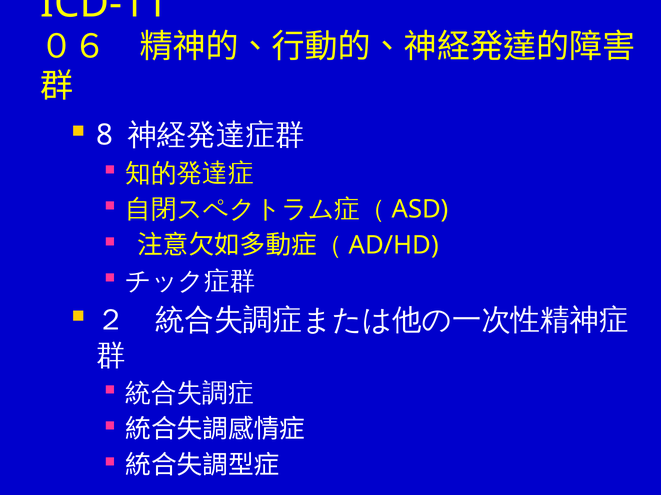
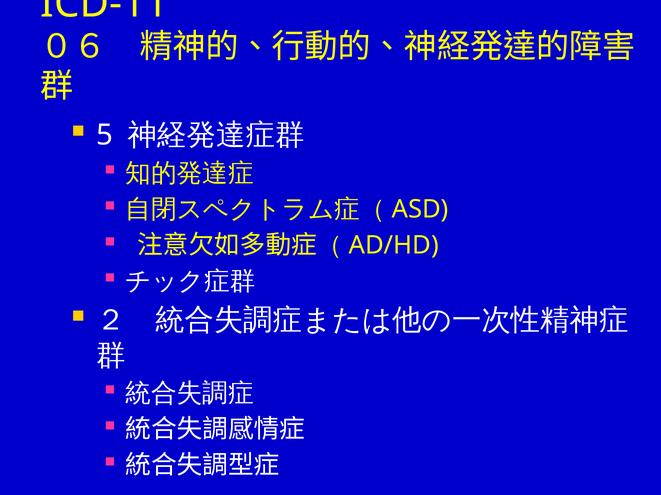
8: 8 -> 5
